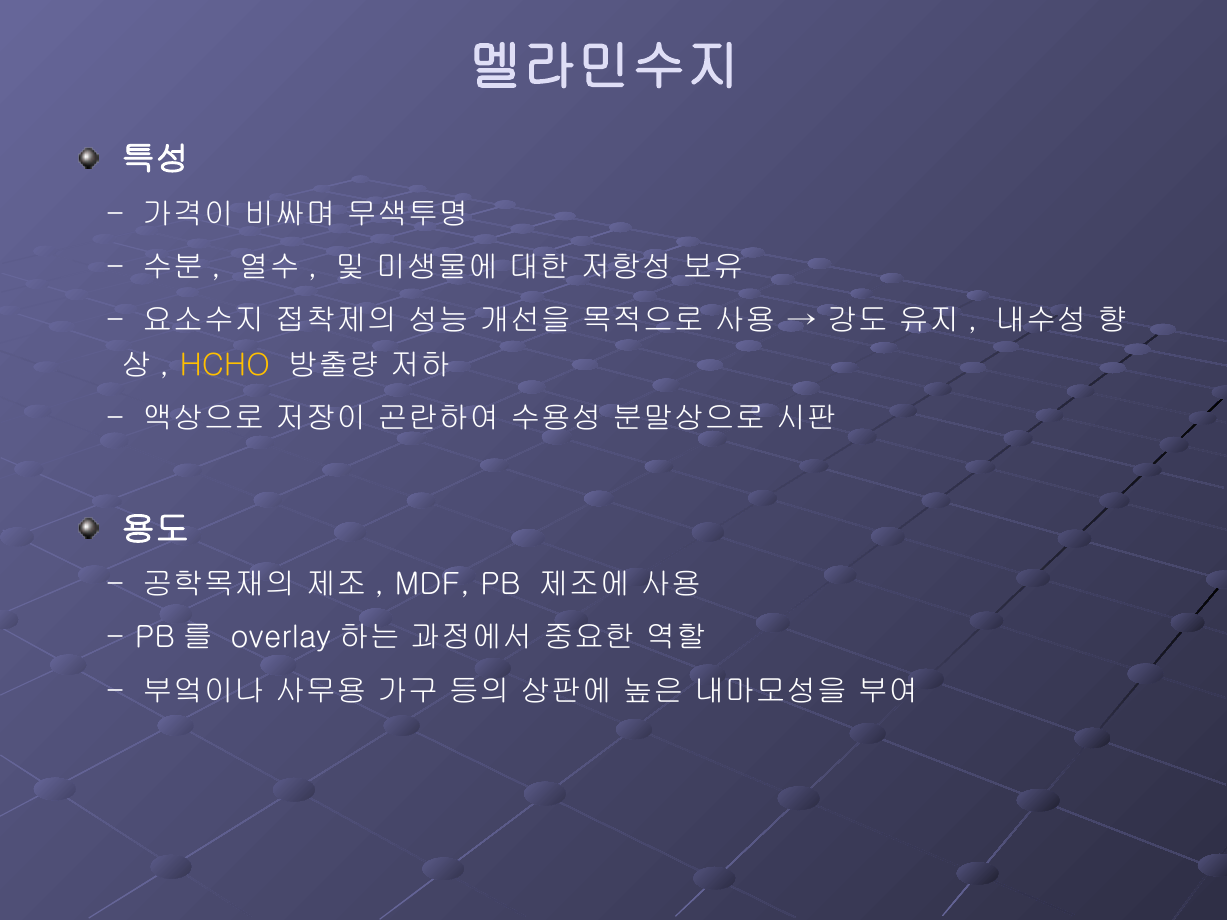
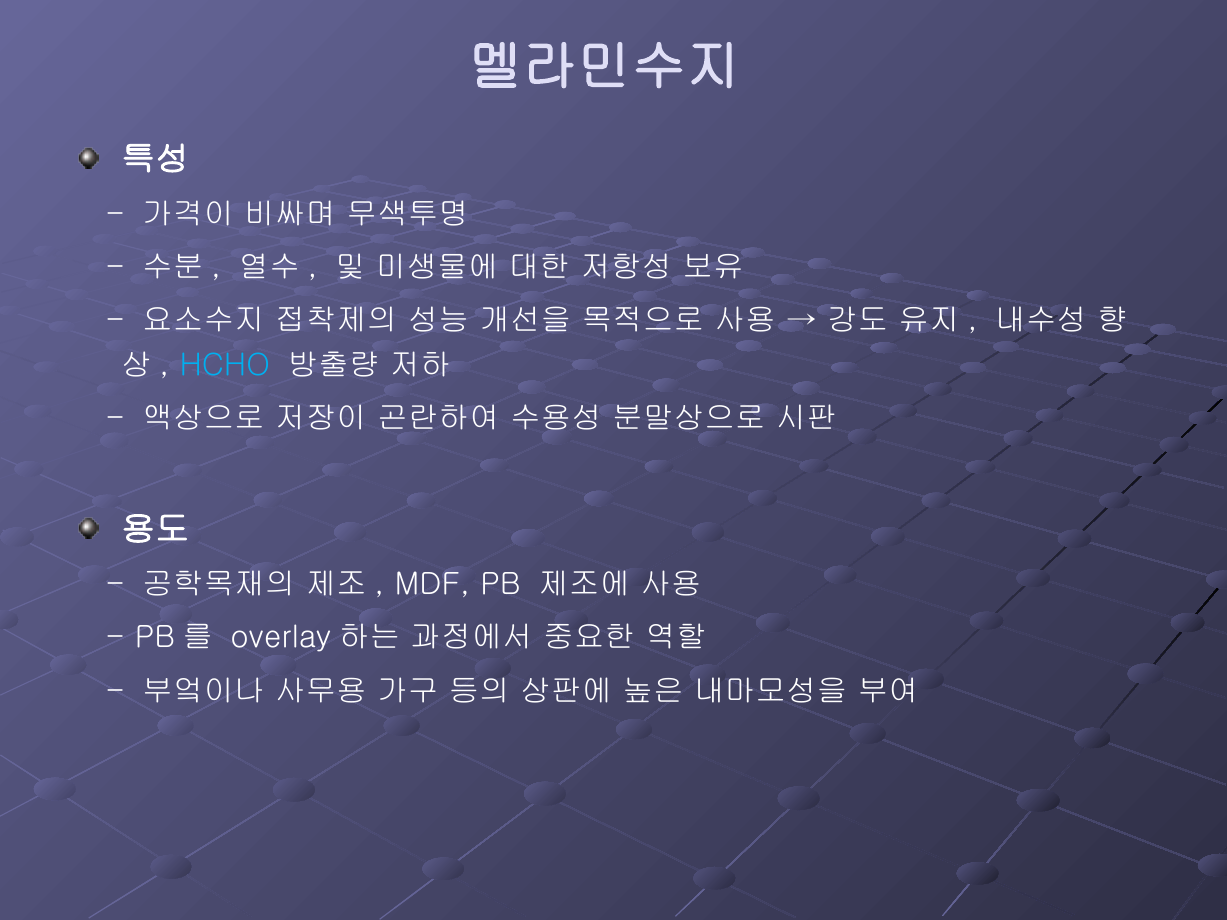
HCHO colour: yellow -> light blue
